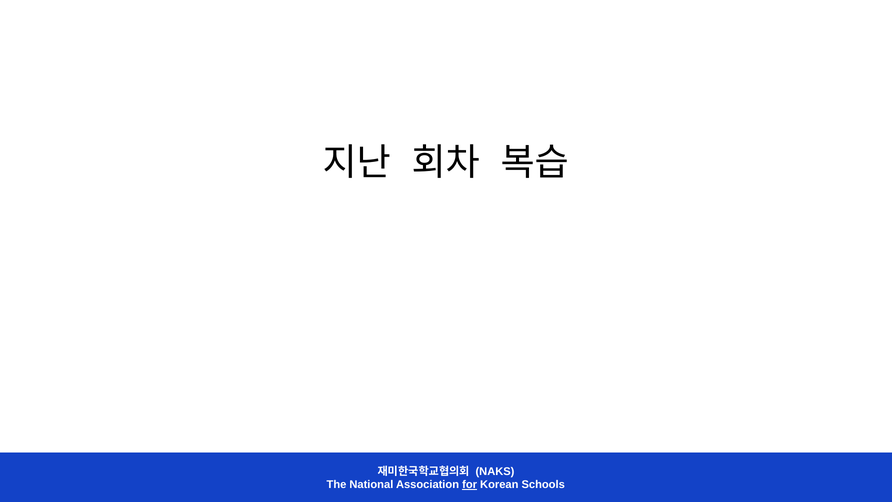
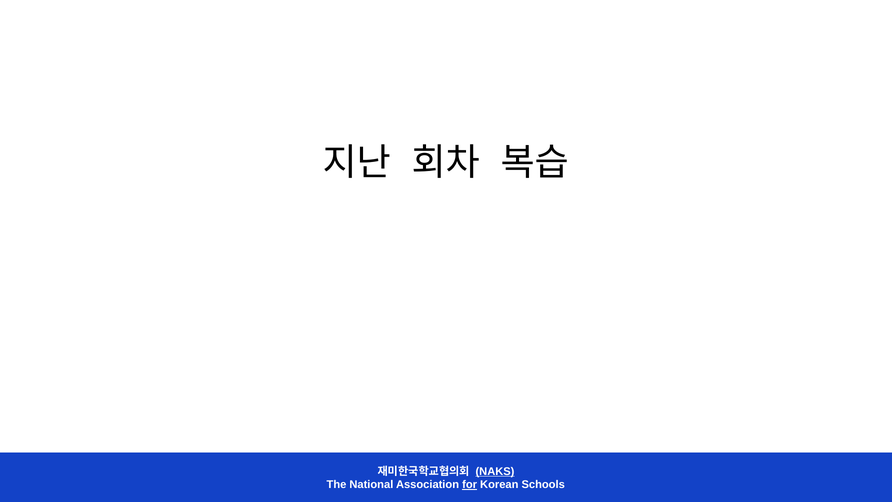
NAKS underline: none -> present
